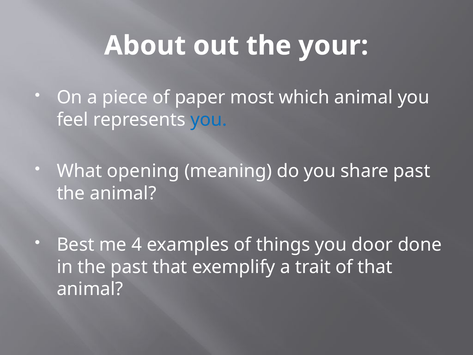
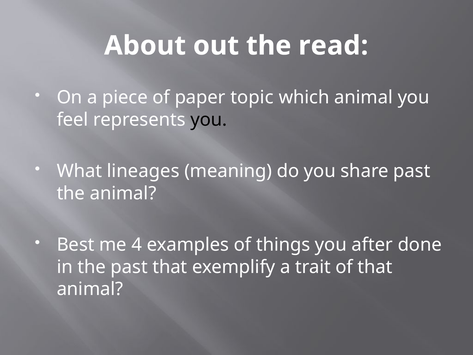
your: your -> read
most: most -> topic
you at (209, 120) colour: blue -> black
opening: opening -> lineages
door: door -> after
